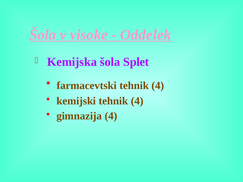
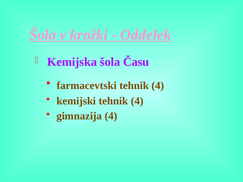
visoke: visoke -> krožki
Splet: Splet -> Času
